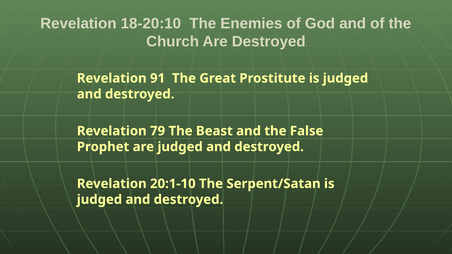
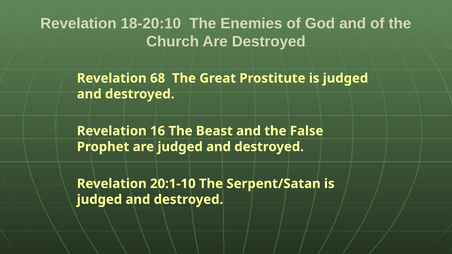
91: 91 -> 68
79: 79 -> 16
